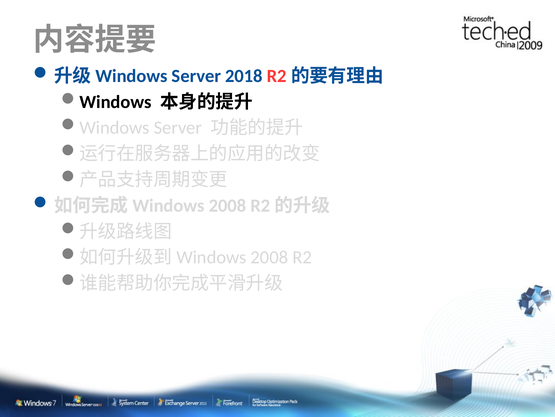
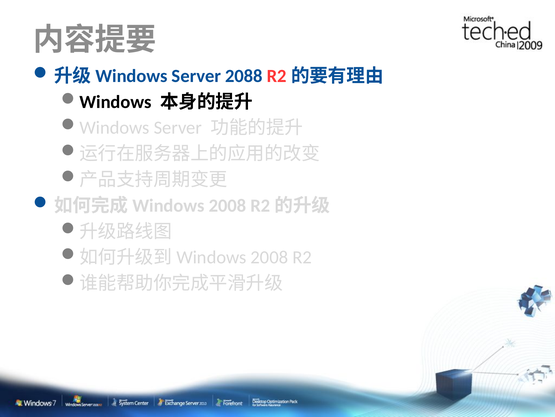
2018: 2018 -> 2088
